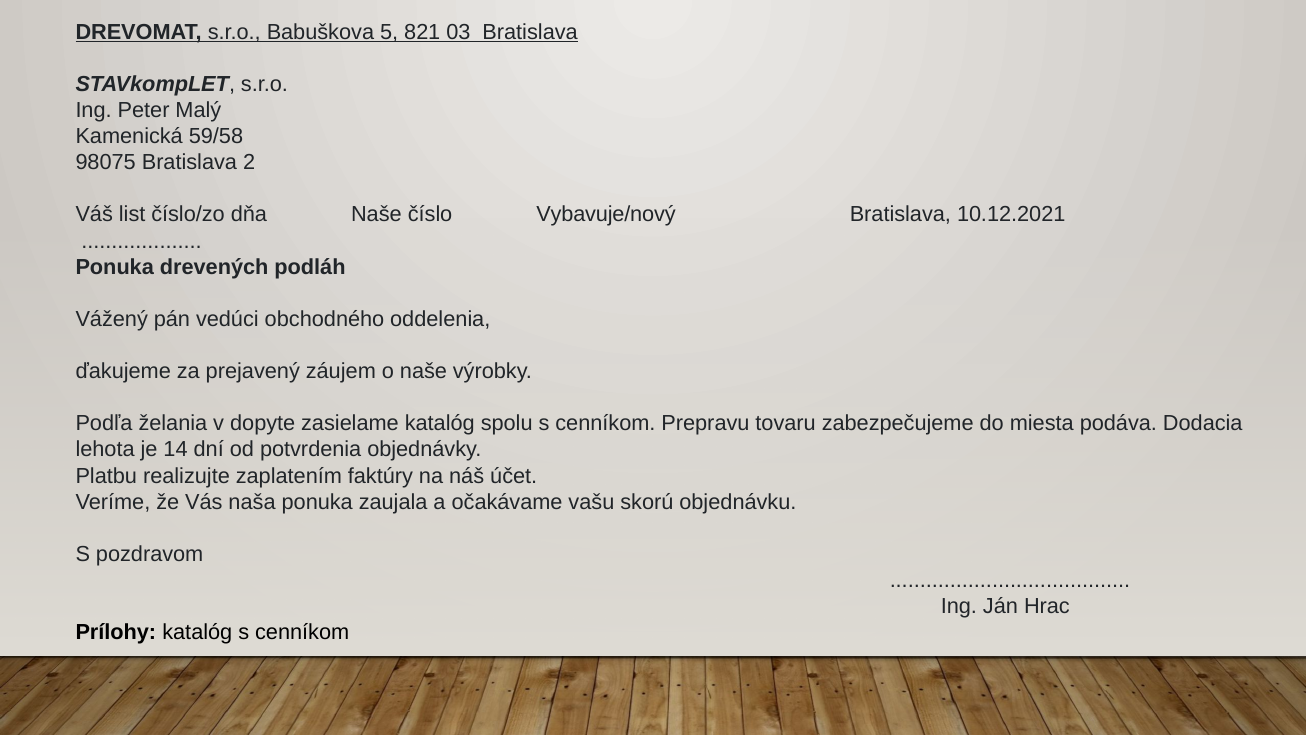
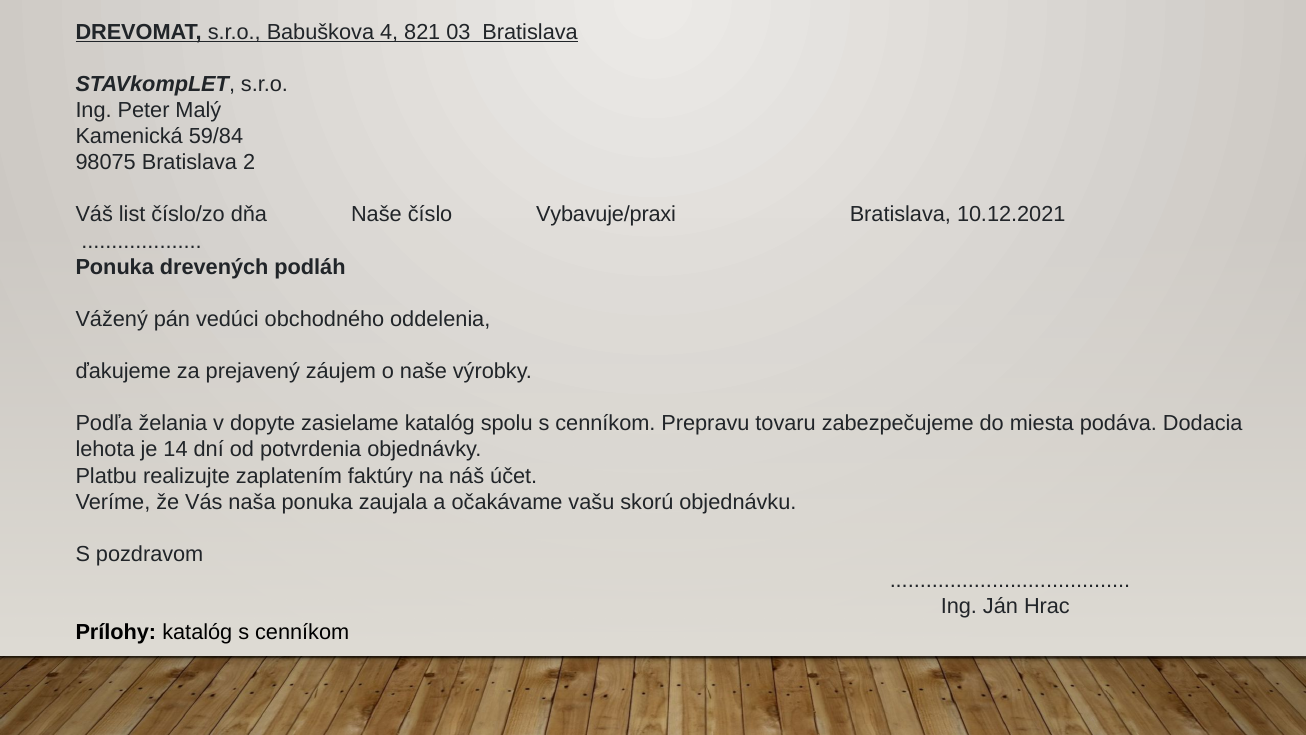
5: 5 -> 4
59/58: 59/58 -> 59/84
Vybavuje/nový: Vybavuje/nový -> Vybavuje/praxi
